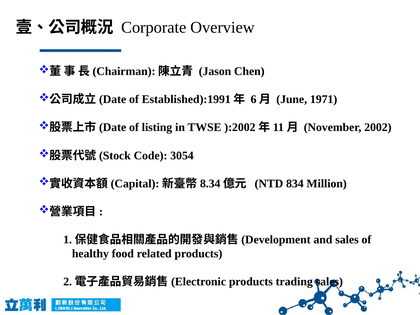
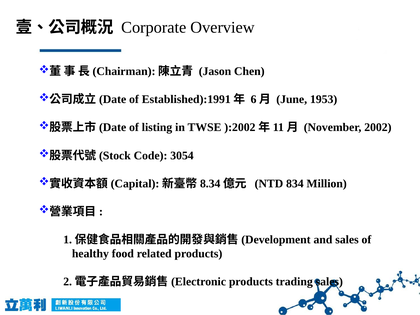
1971: 1971 -> 1953
